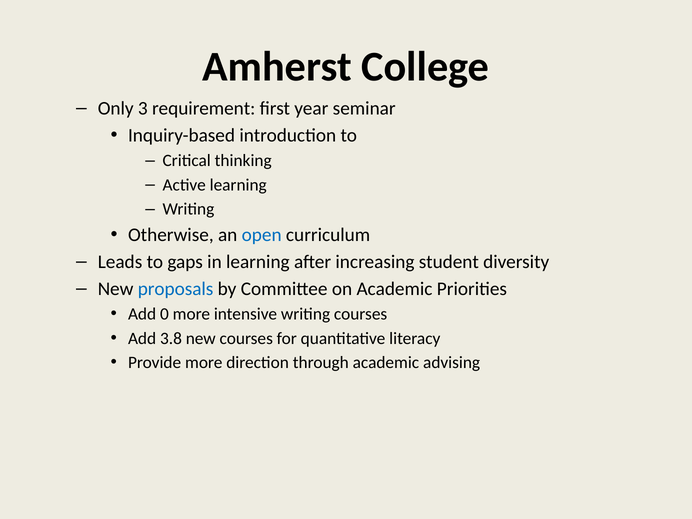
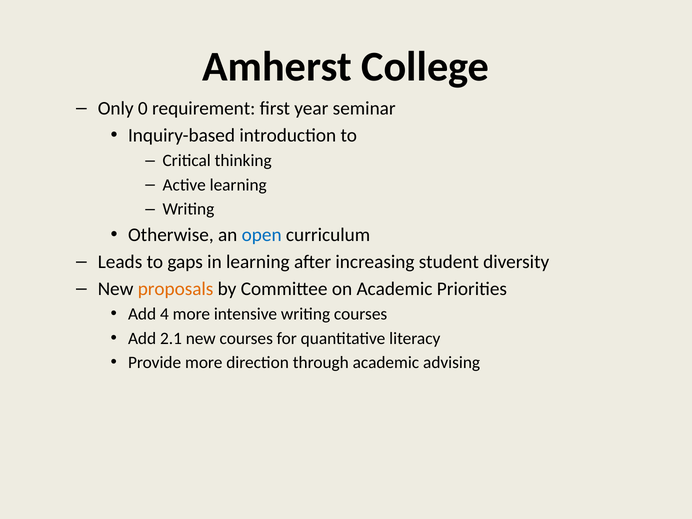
3: 3 -> 0
proposals colour: blue -> orange
0: 0 -> 4
3.8: 3.8 -> 2.1
